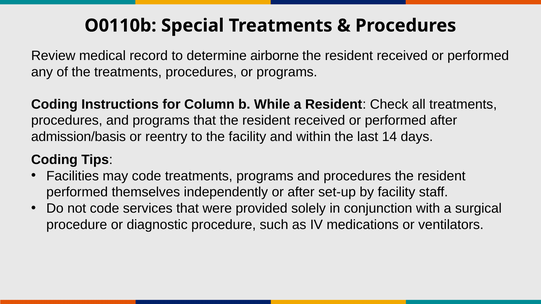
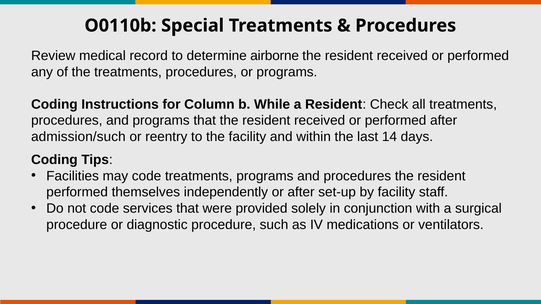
admission/basis: admission/basis -> admission/such
